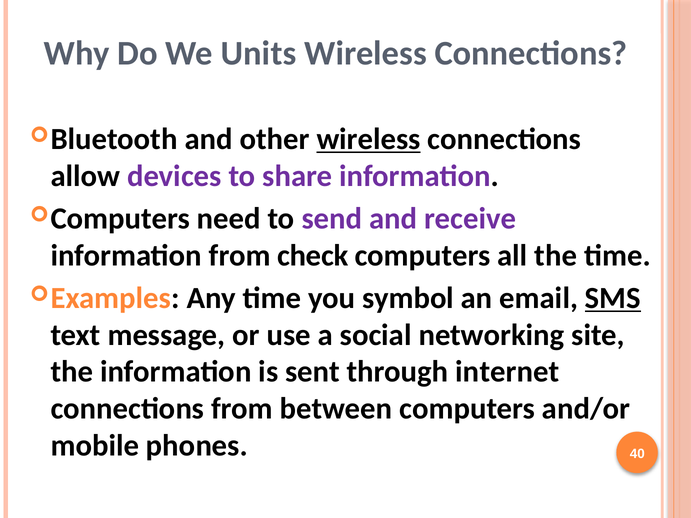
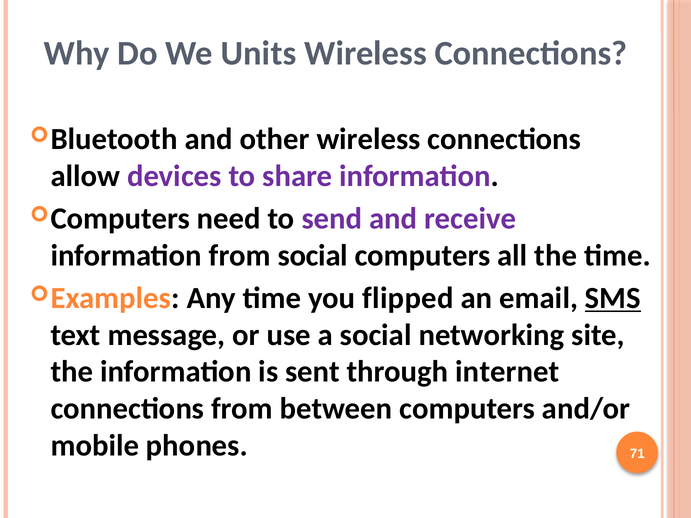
wireless at (368, 139) underline: present -> none
from check: check -> social
symbol: symbol -> flipped
40: 40 -> 71
